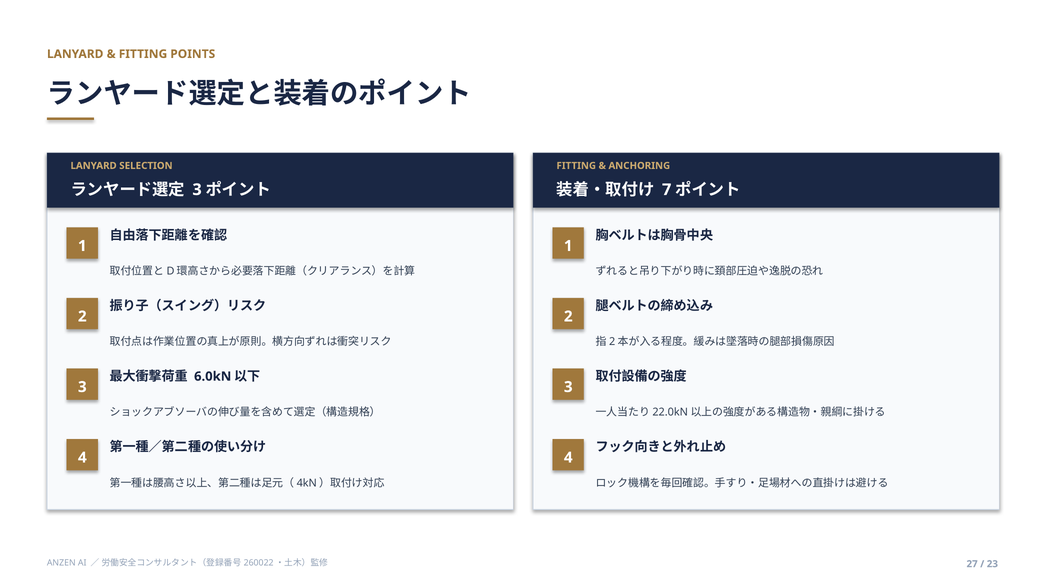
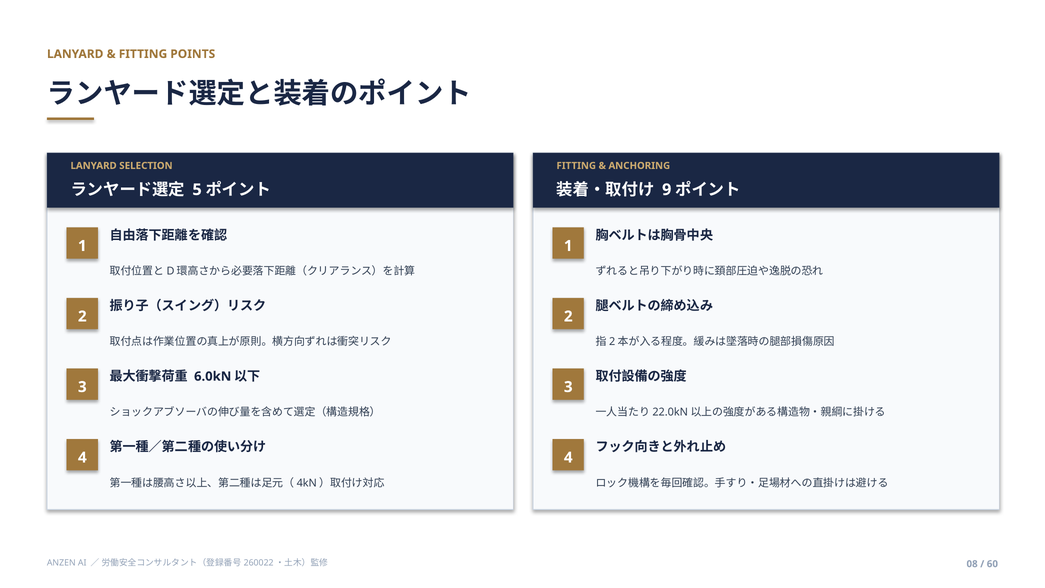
3 at (197, 190): 3 -> 5
7: 7 -> 9
27: 27 -> 08
23: 23 -> 60
